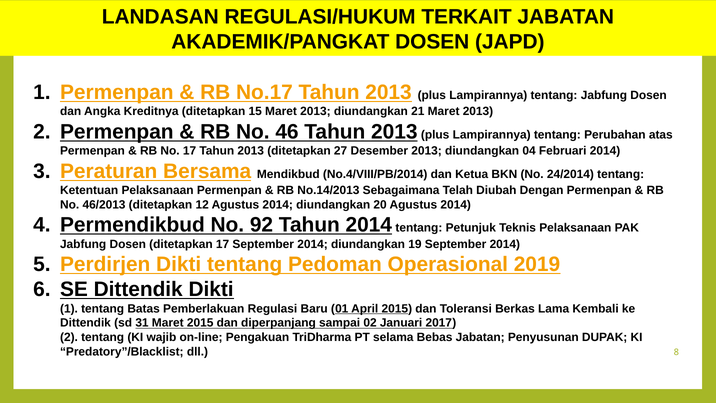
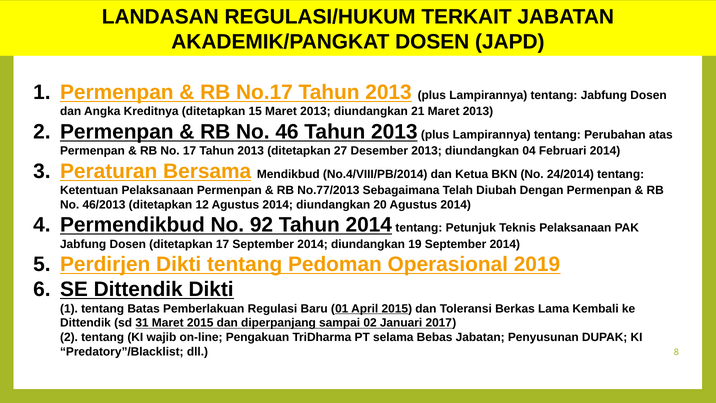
No.14/2013: No.14/2013 -> No.77/2013
